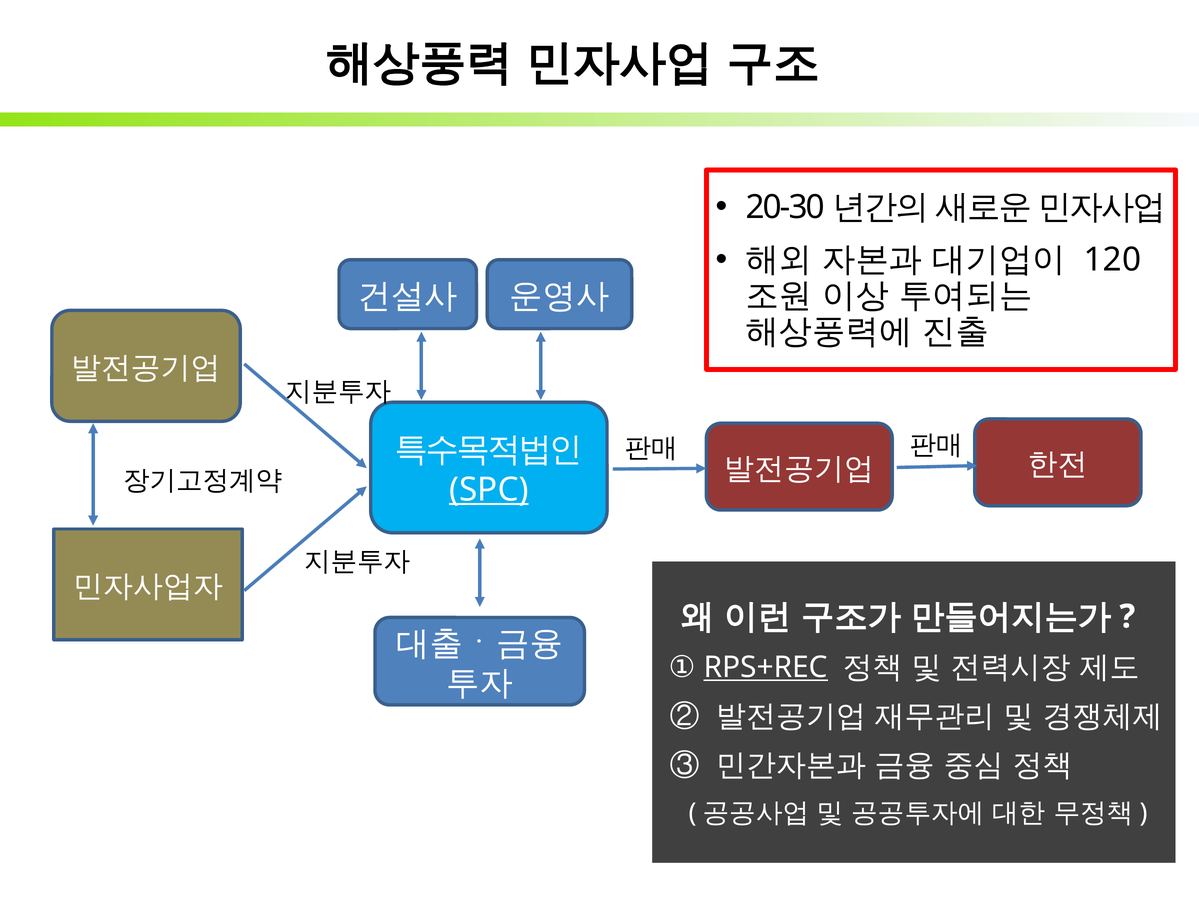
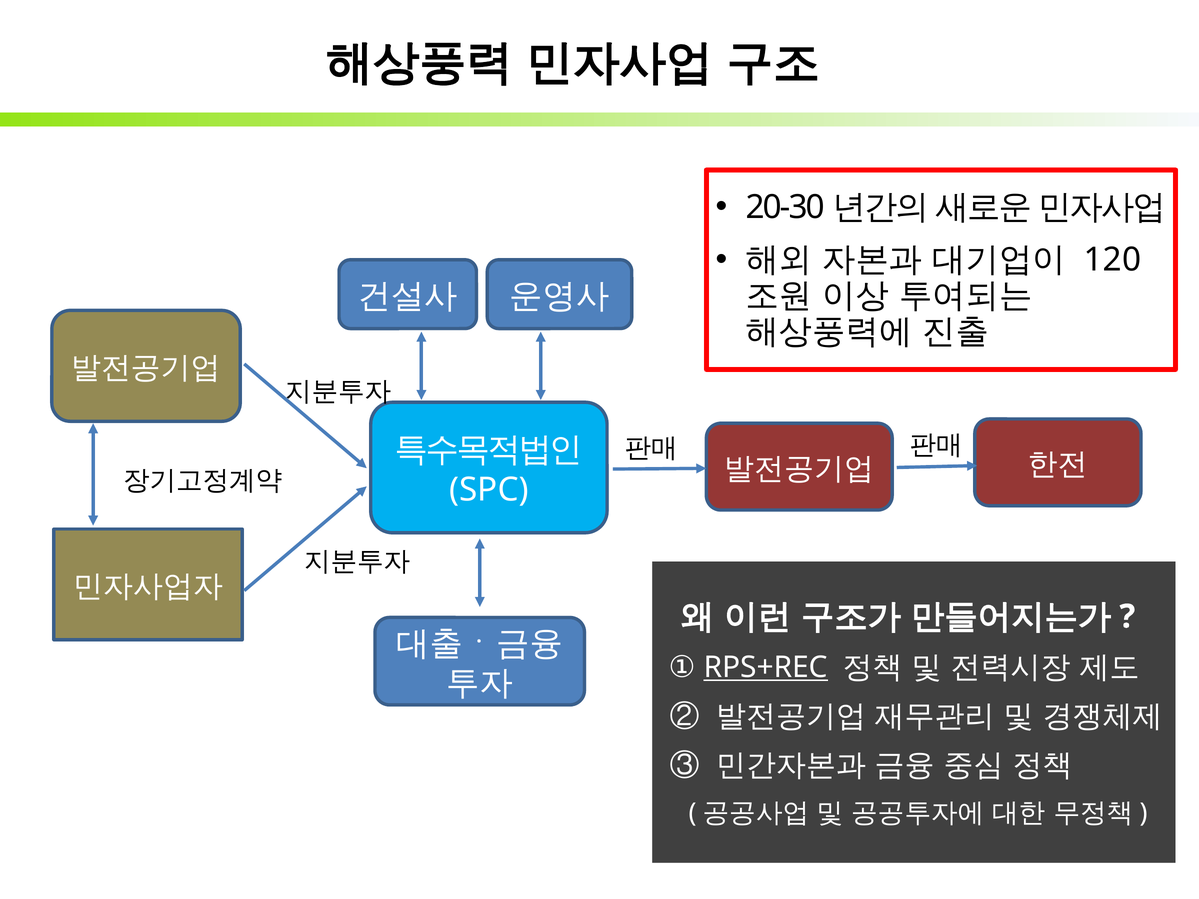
SPC underline: present -> none
